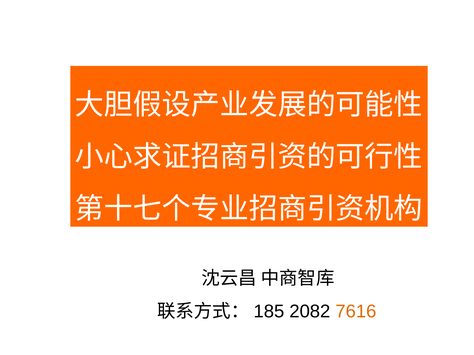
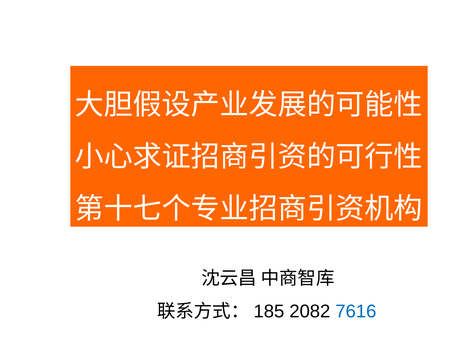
7616 colour: orange -> blue
